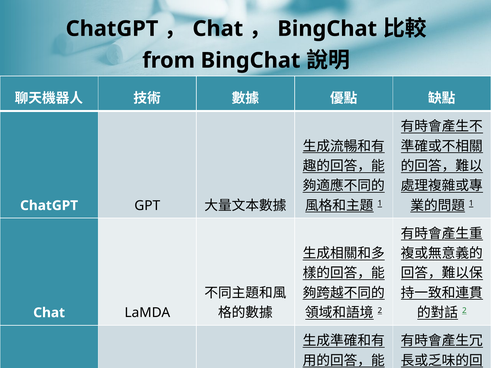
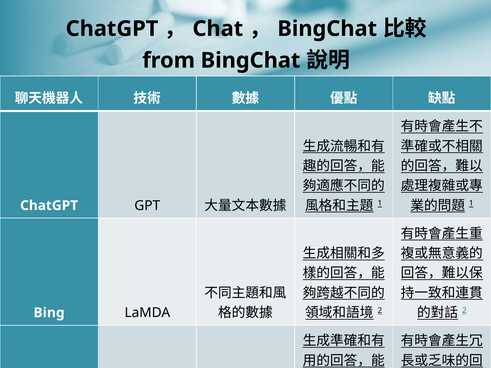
Chat at (49, 313): Chat -> Bing
